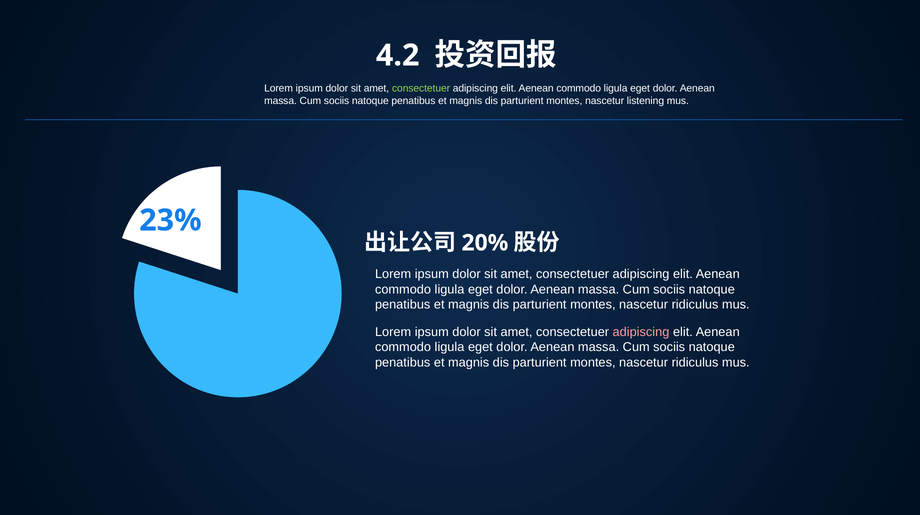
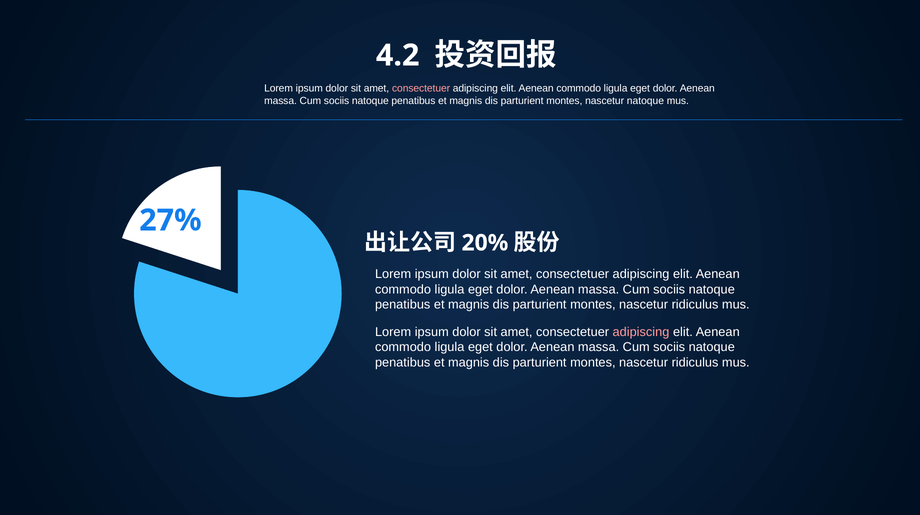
consectetuer at (421, 89) colour: light green -> pink
nascetur listening: listening -> natoque
23%: 23% -> 27%
